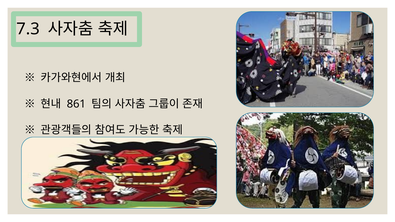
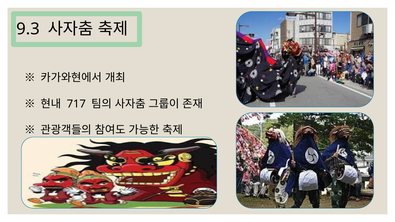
7.3: 7.3 -> 9.3
861: 861 -> 717
